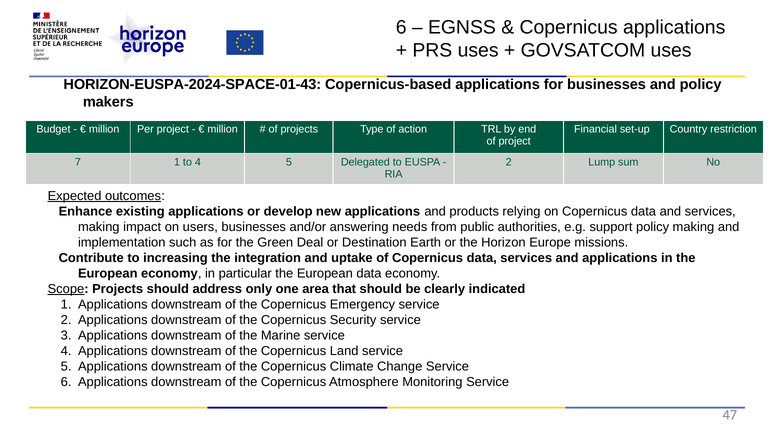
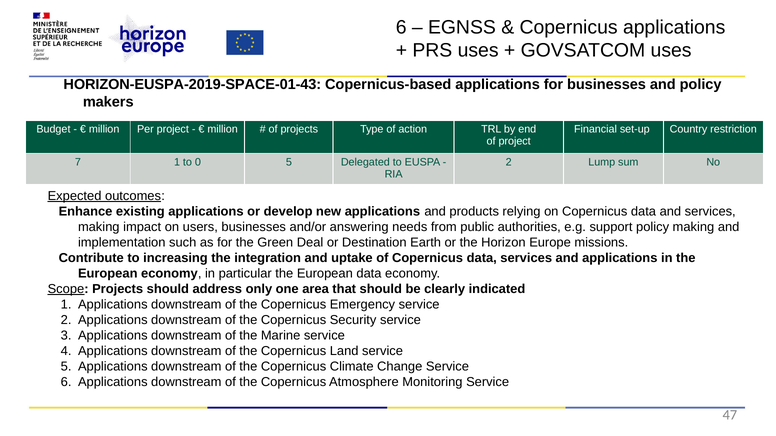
HORIZON-EUSPA-2024-SPACE-01-43: HORIZON-EUSPA-2024-SPACE-01-43 -> HORIZON-EUSPA-2019-SPACE-01-43
to 4: 4 -> 0
